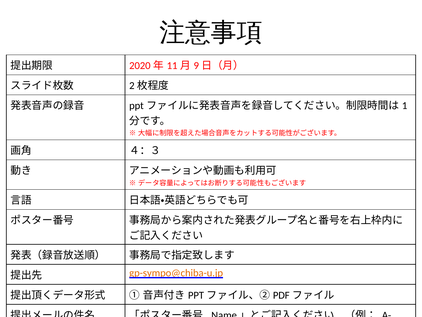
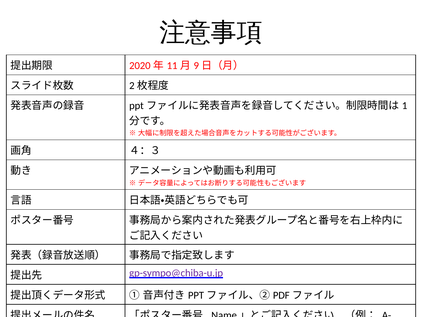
gp-sympo@chiba-u.jp colour: orange -> purple
